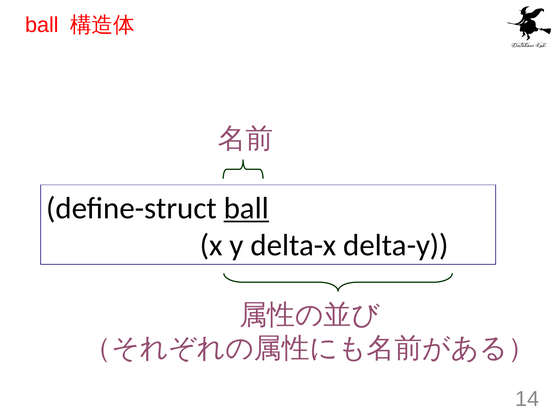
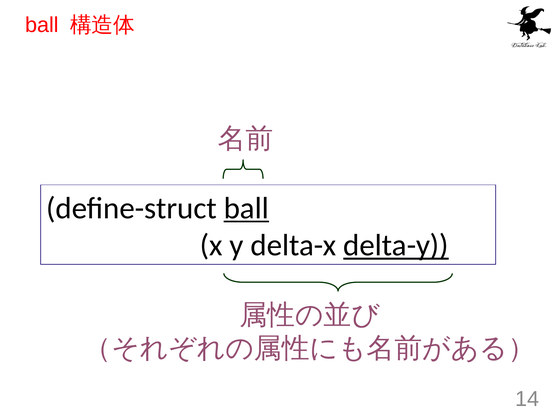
delta-y underline: none -> present
